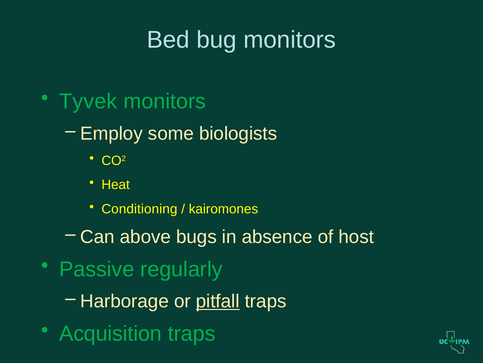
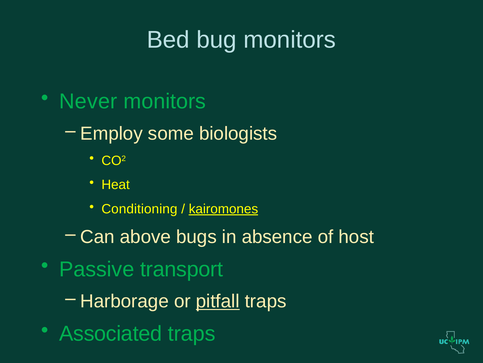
Tyvek: Tyvek -> Never
kairomones underline: none -> present
regularly: regularly -> transport
Acquisition: Acquisition -> Associated
